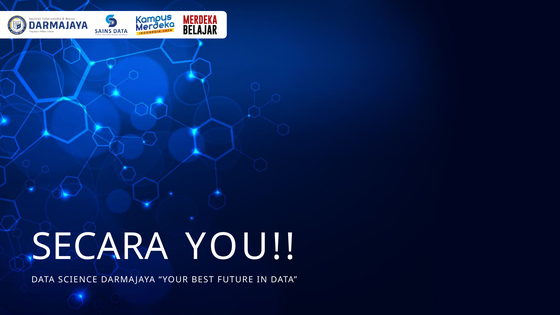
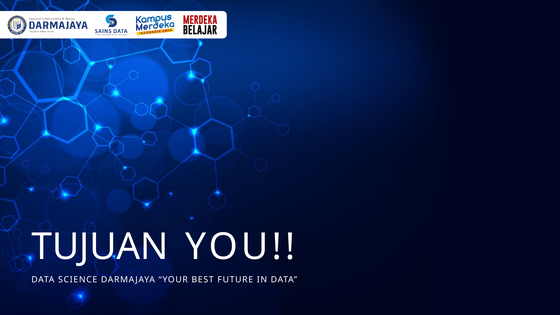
SECARA: SECARA -> TUJUAN
